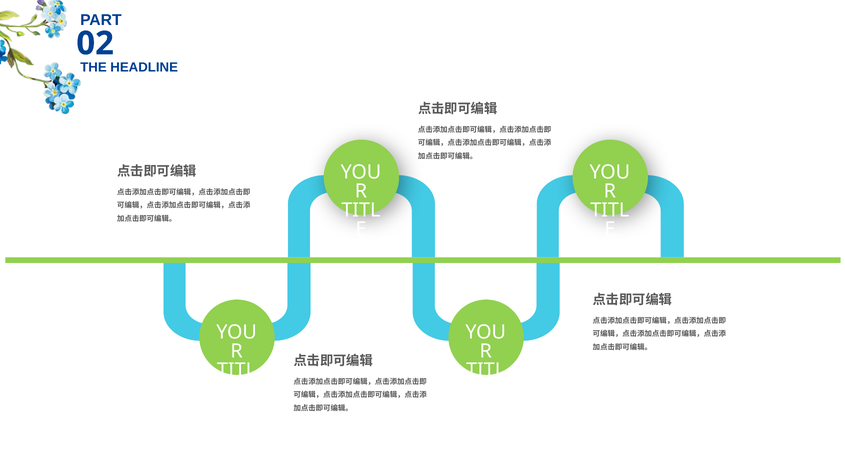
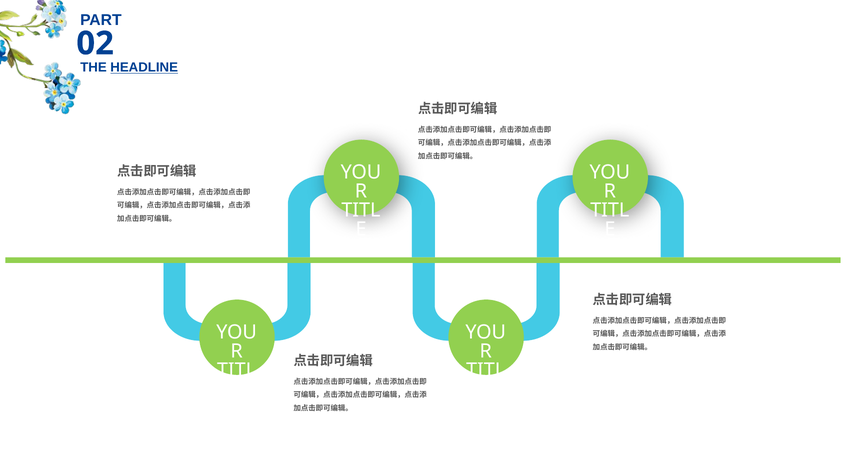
HEADLINE underline: none -> present
